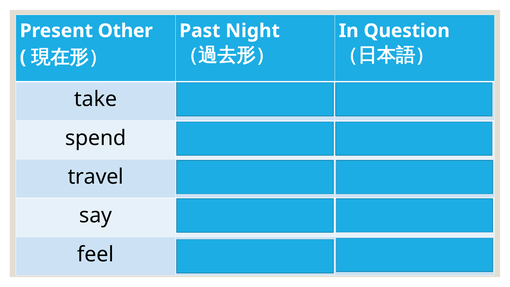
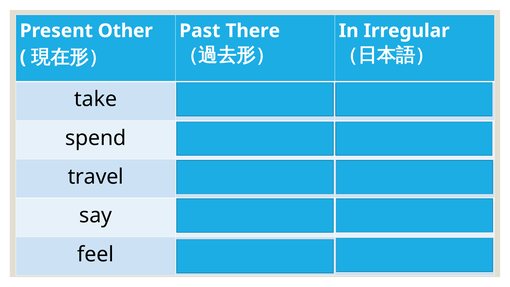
Night: Night -> There
Question: Question -> Irregular
